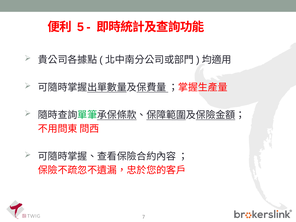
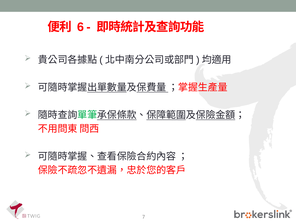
5: 5 -> 6
